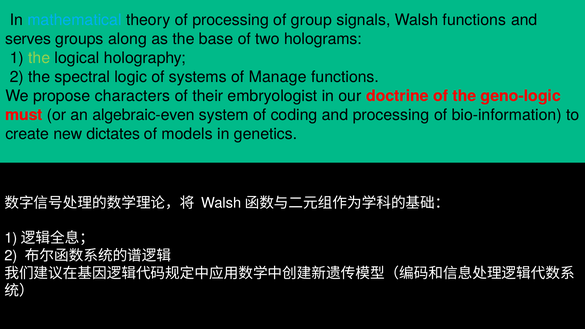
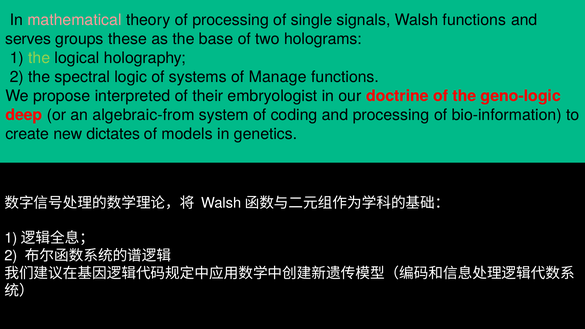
mathematical colour: light blue -> pink
group: group -> single
along: along -> these
characters: characters -> interpreted
must: must -> deep
algebraic-even: algebraic-even -> algebraic-from
